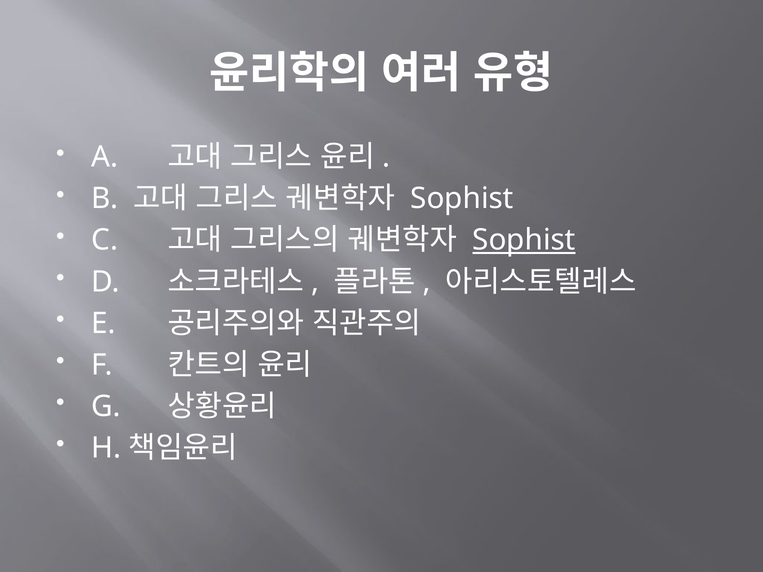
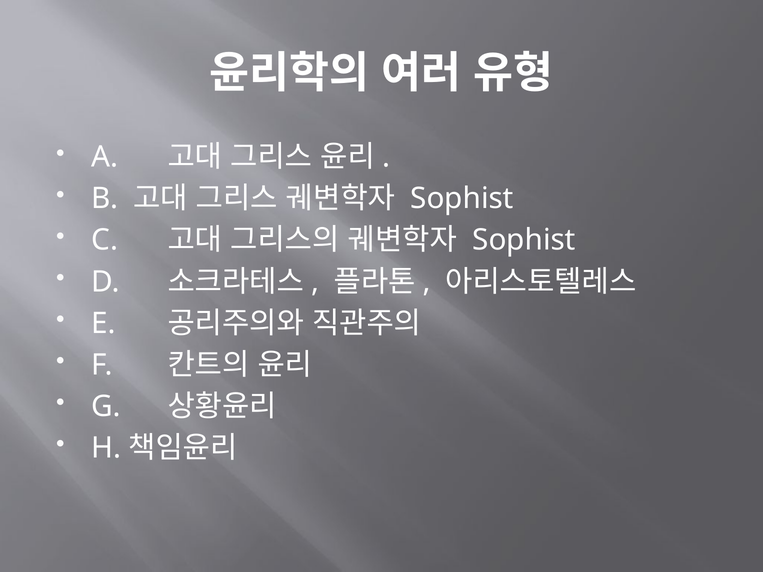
Sophist at (524, 240) underline: present -> none
